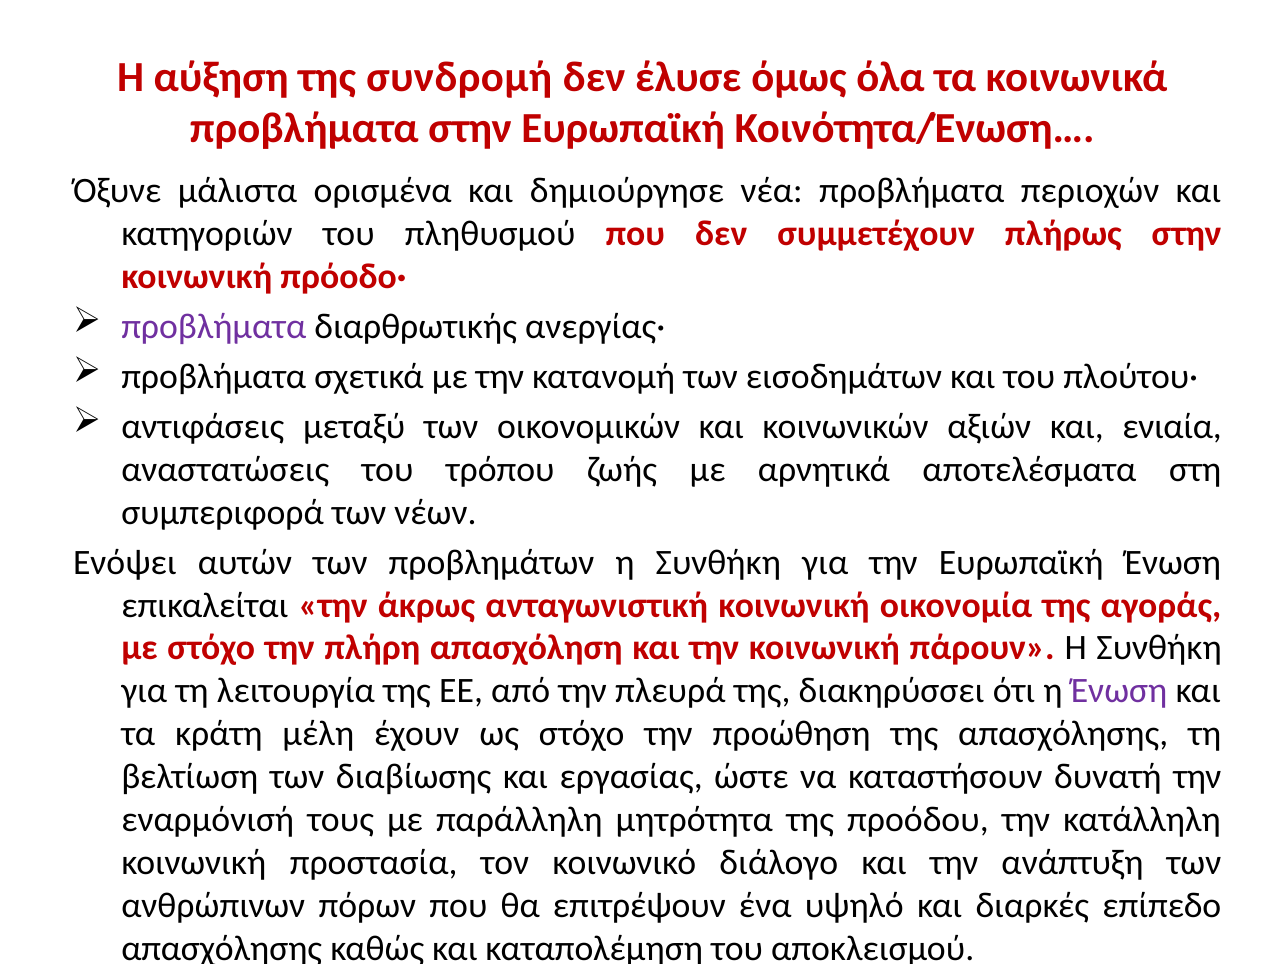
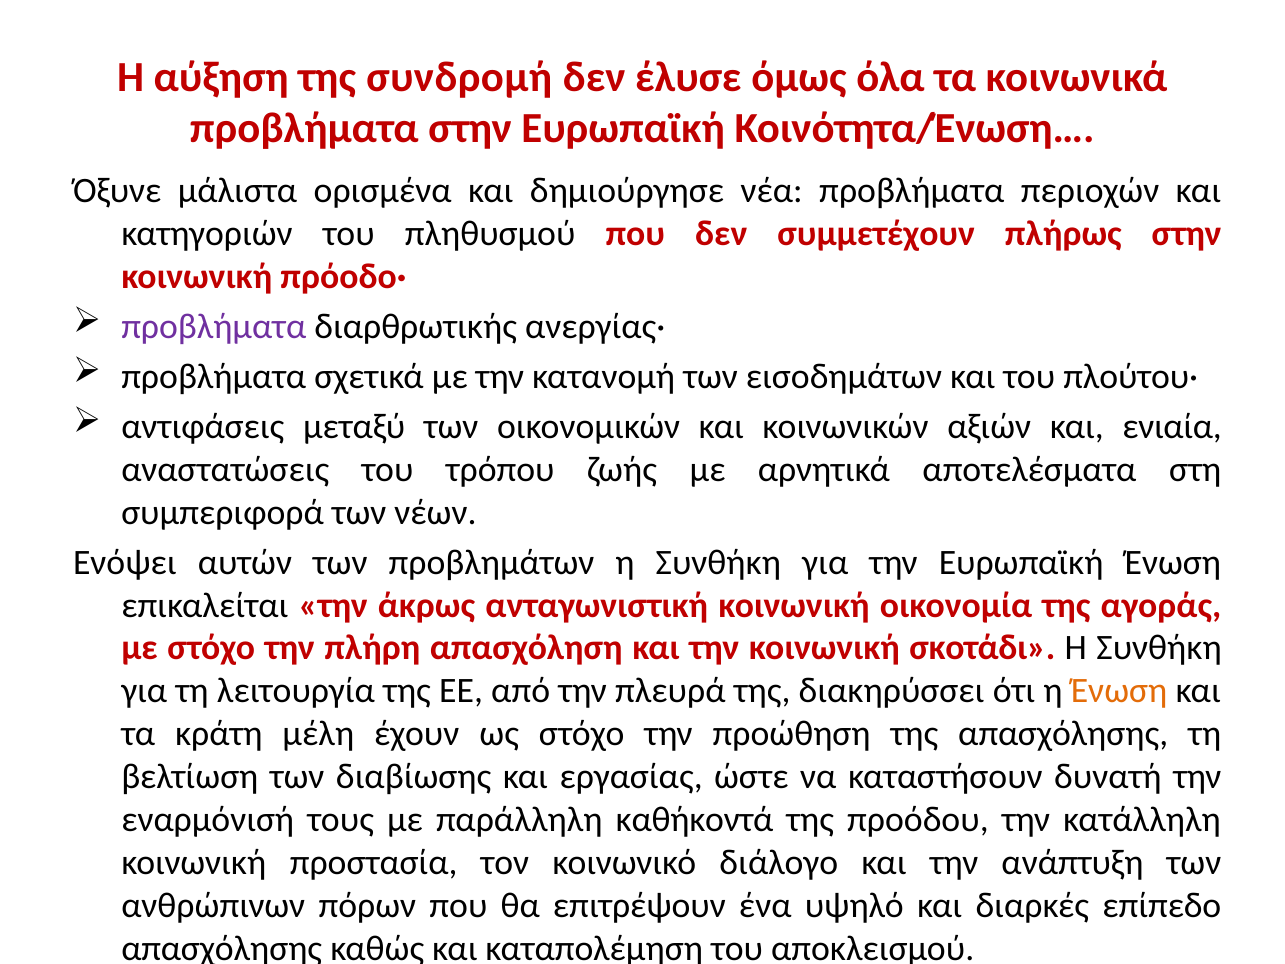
πάρουν: πάρουν -> σκοτάδι
Ένωση at (1119, 691) colour: purple -> orange
μητρότητα: μητρότητα -> καθήκοντά
